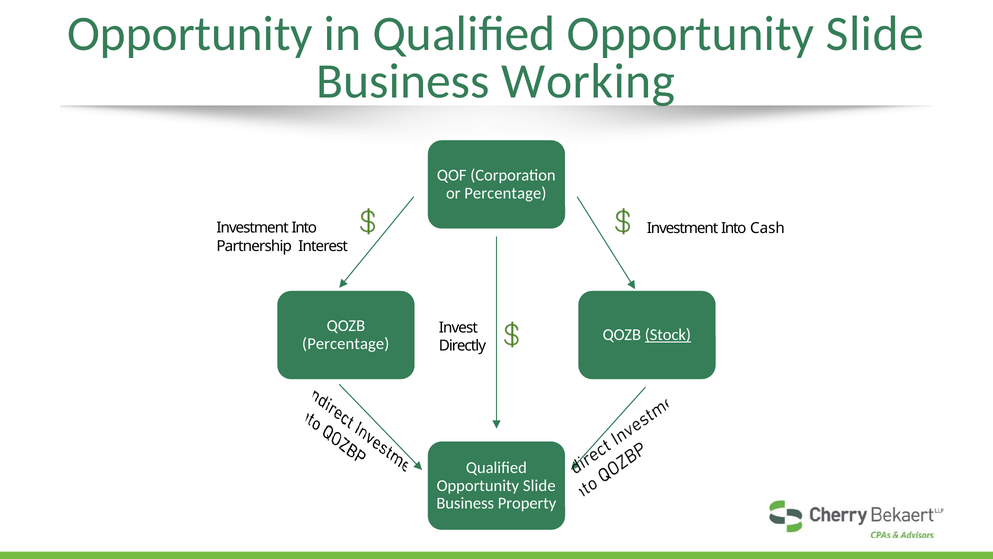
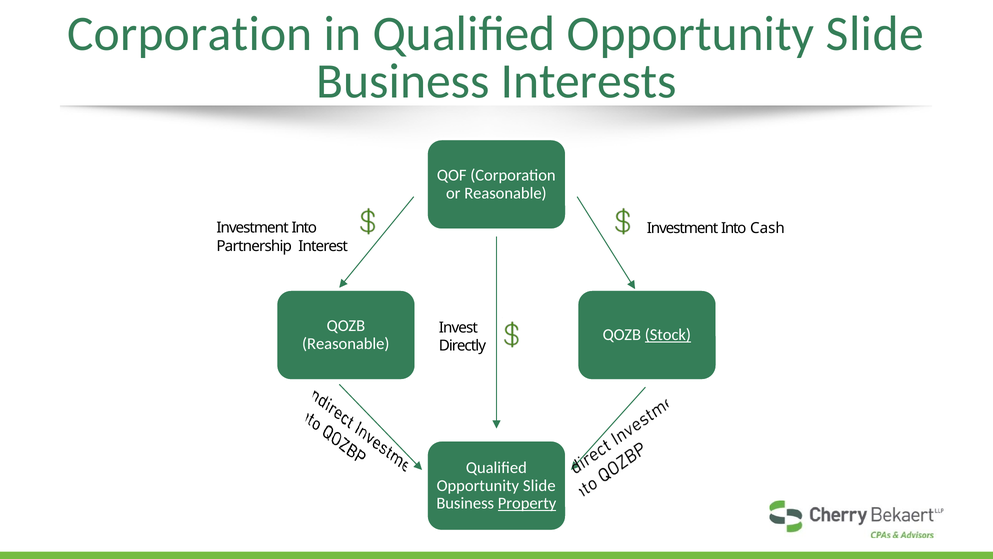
Opportunity at (190, 34): Opportunity -> Corporation
Working: Working -> Interests
Percentage at (505, 193): Percentage -> Reasonable
Percentage at (346, 344): Percentage -> Reasonable
Property underline: none -> present
